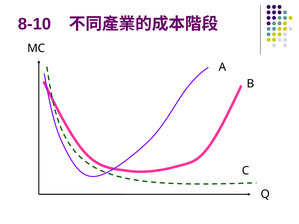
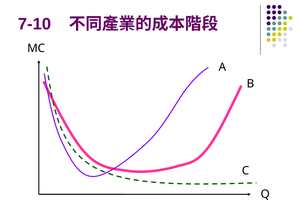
8-10: 8-10 -> 7-10
